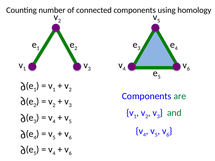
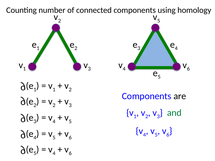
are colour: green -> black
